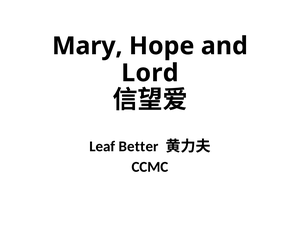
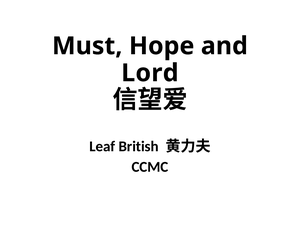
Mary: Mary -> Must
Better: Better -> British
